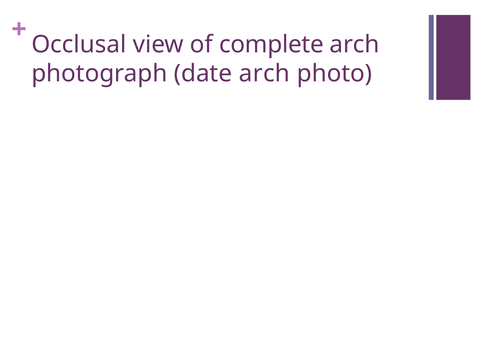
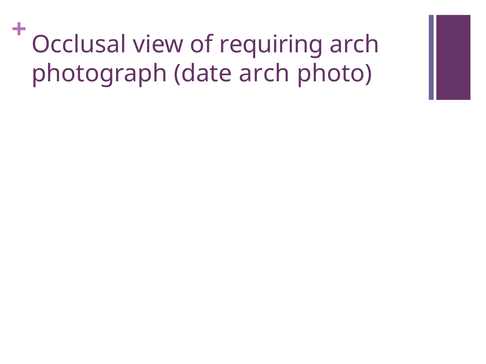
complete: complete -> requiring
